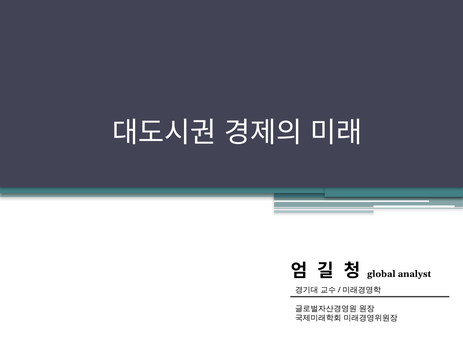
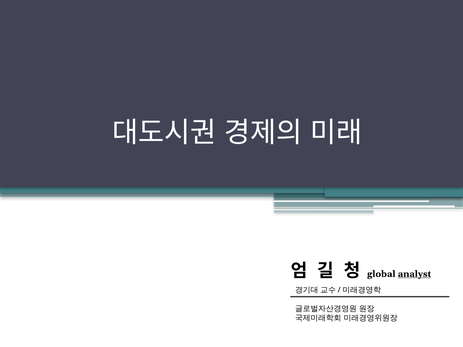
analyst underline: none -> present
